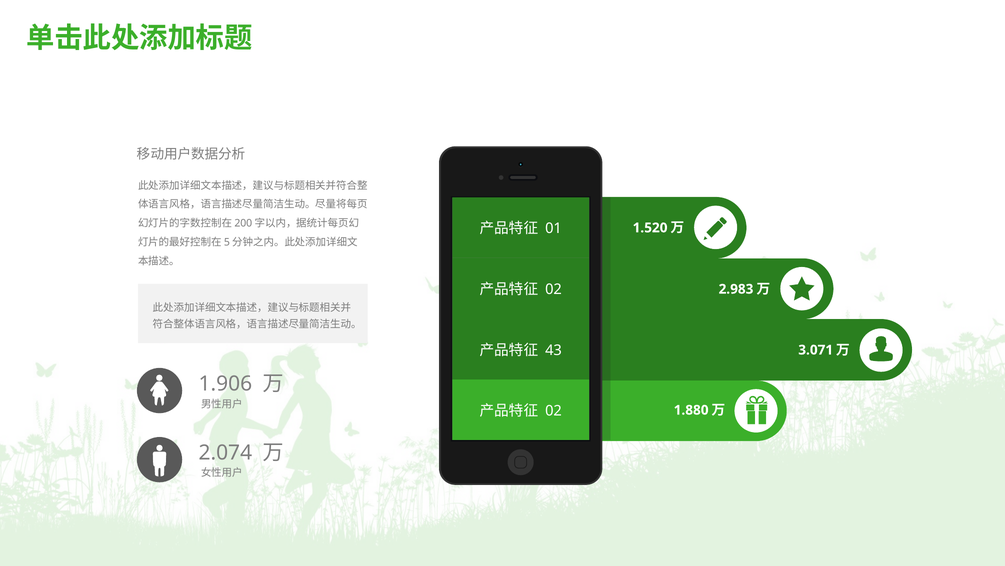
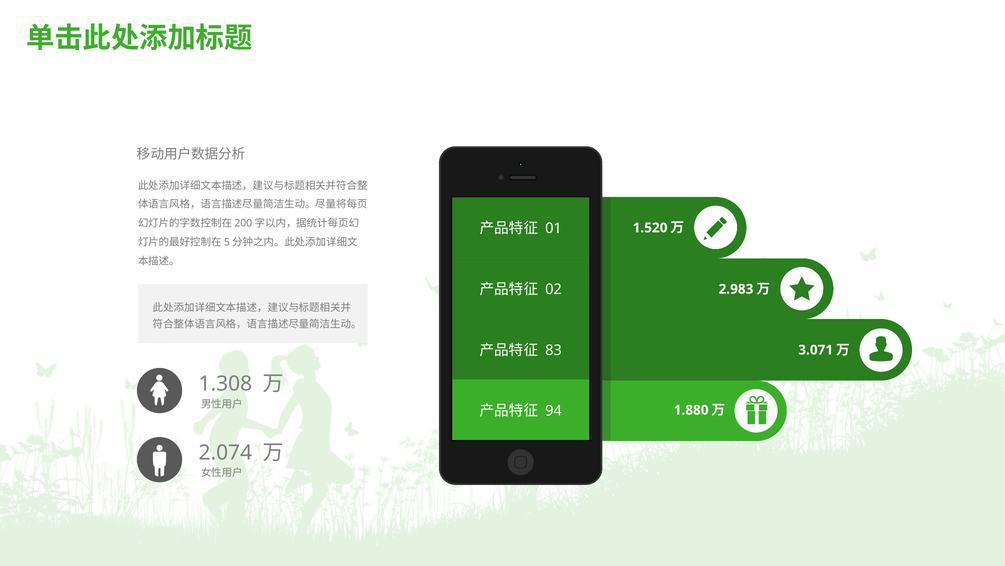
43: 43 -> 83
1.906: 1.906 -> 1.308
02 at (554, 410): 02 -> 94
